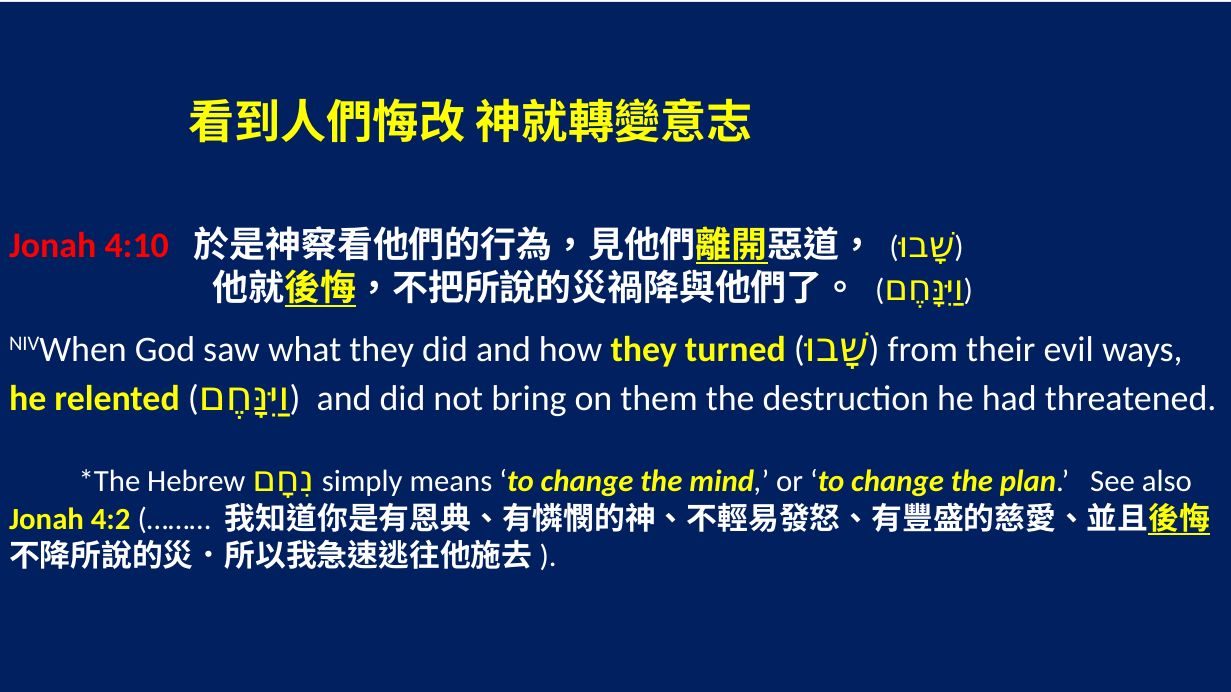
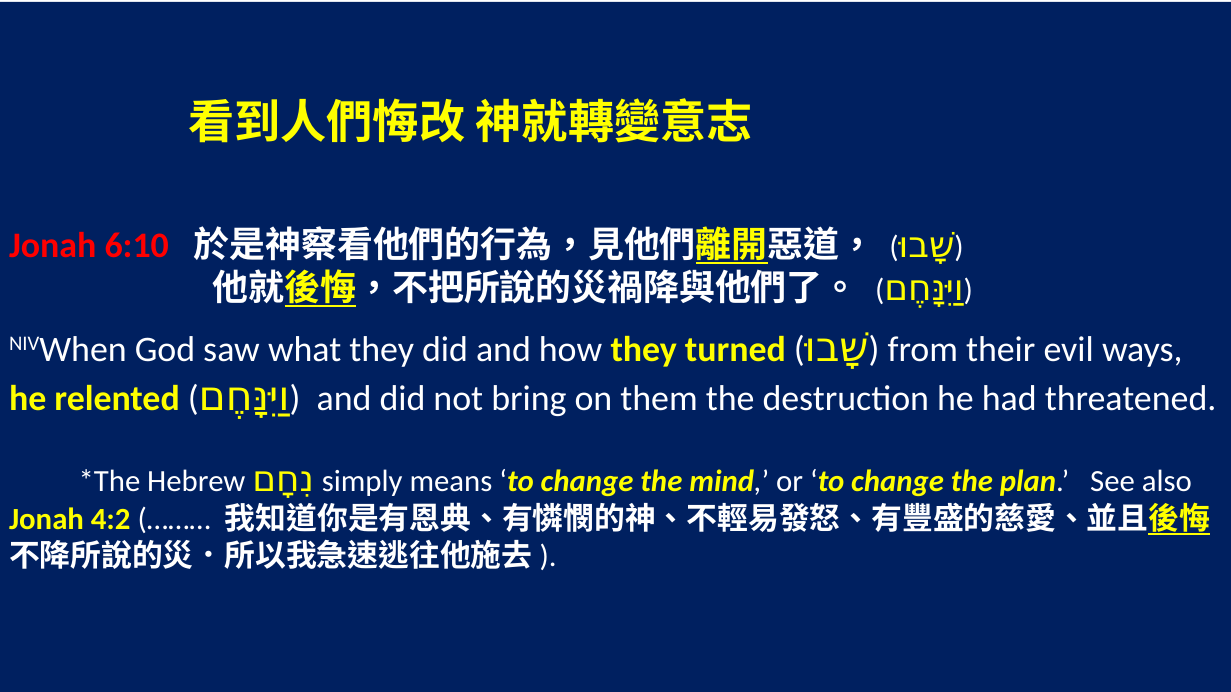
4:10: 4:10 -> 6:10
